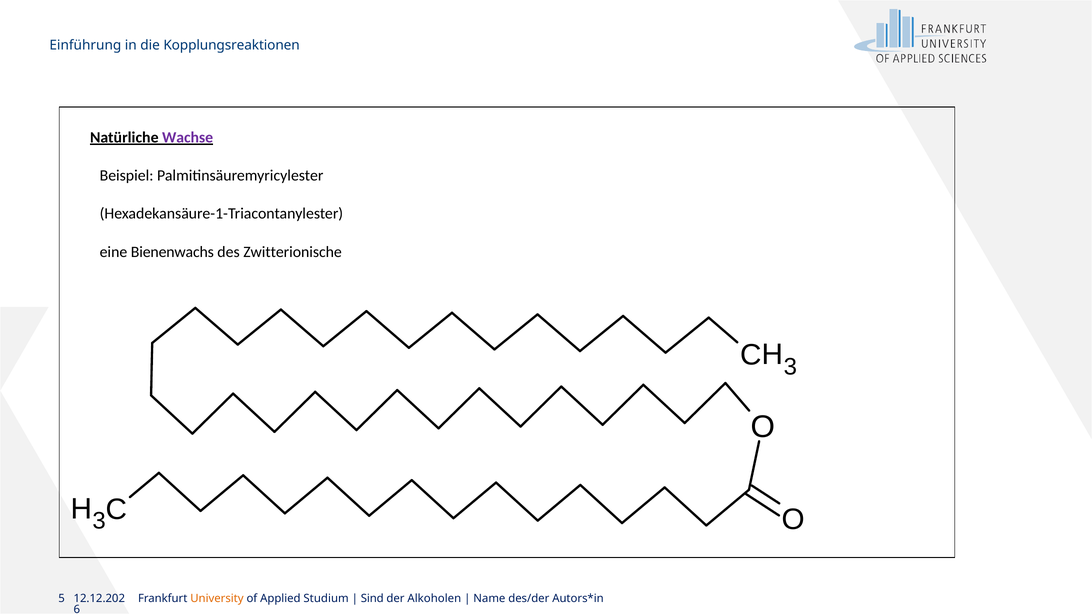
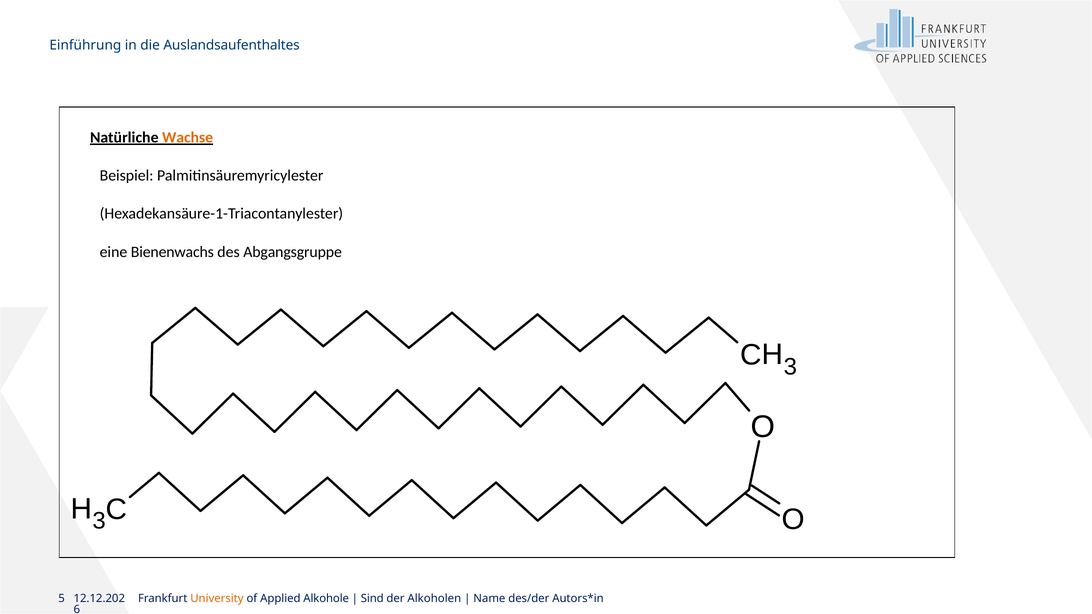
Kopplungsreaktionen: Kopplungsreaktionen -> Auslandsaufenthaltes
Wachse colour: purple -> orange
Zwitterionische: Zwitterionische -> Abgangsgruppe
Studium: Studium -> Alkohole
